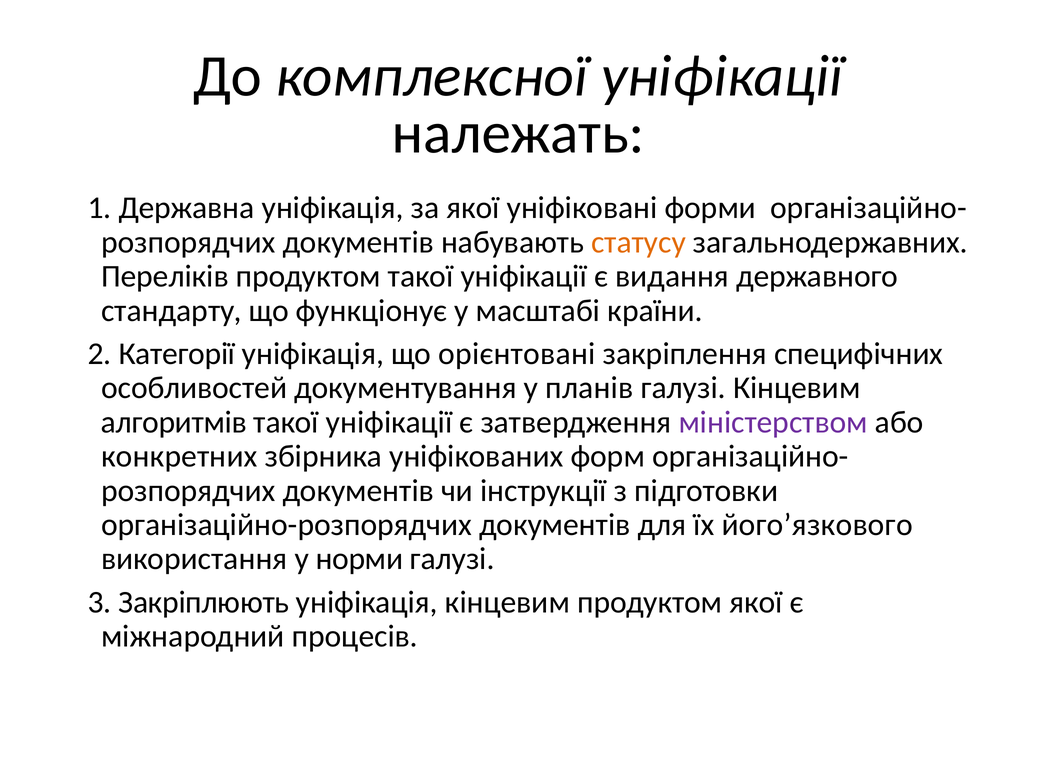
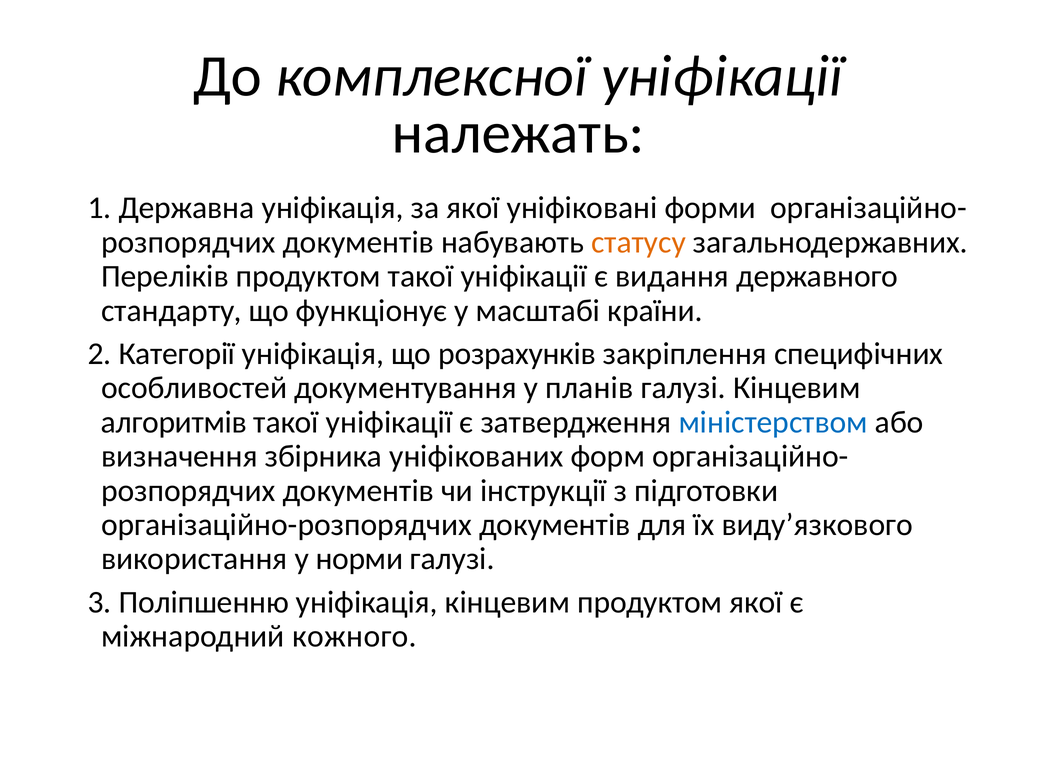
орієнтовані: орієнтовані -> розрахунків
міністерством colour: purple -> blue
конкретних: конкретних -> визначення
його’язкового: його’язкового -> виду’язкового
Закріплюють: Закріплюють -> Поліпшенню
процесів: процесів -> кожного
